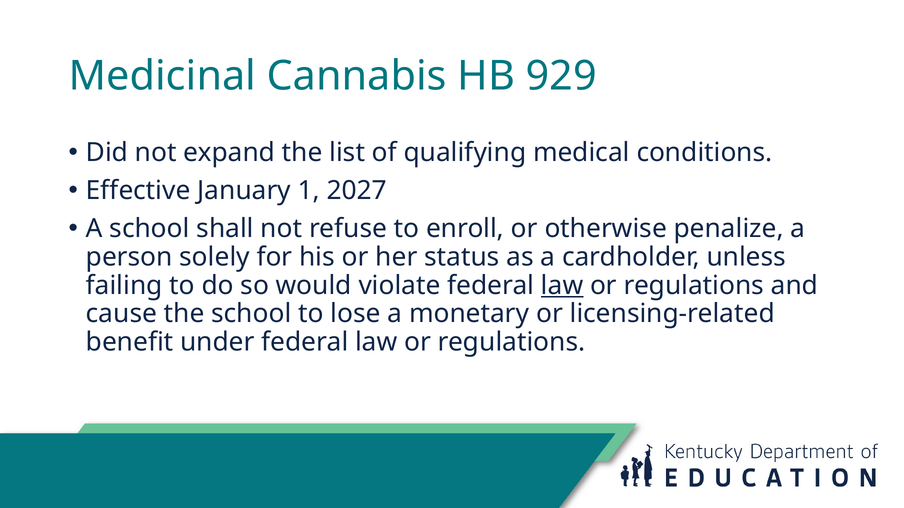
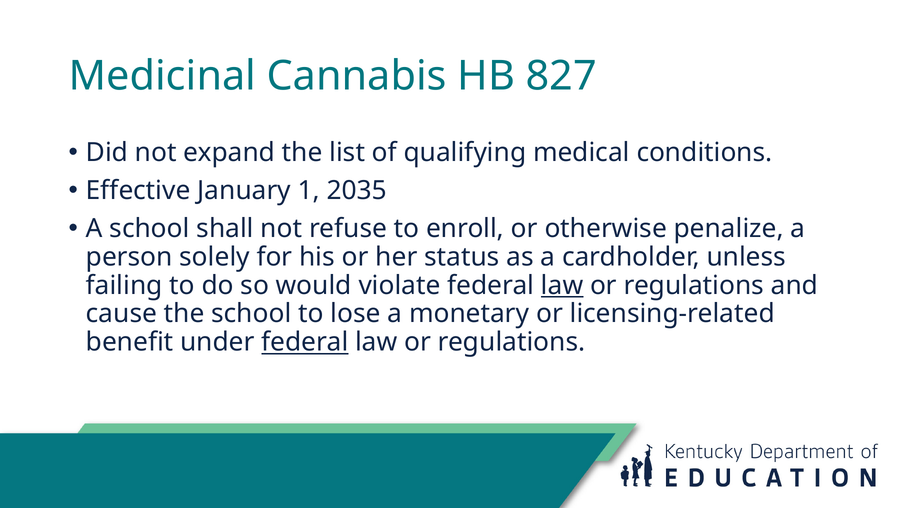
929: 929 -> 827
2027: 2027 -> 2035
federal at (305, 343) underline: none -> present
